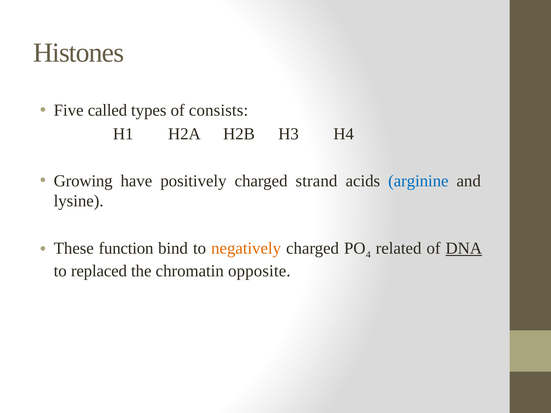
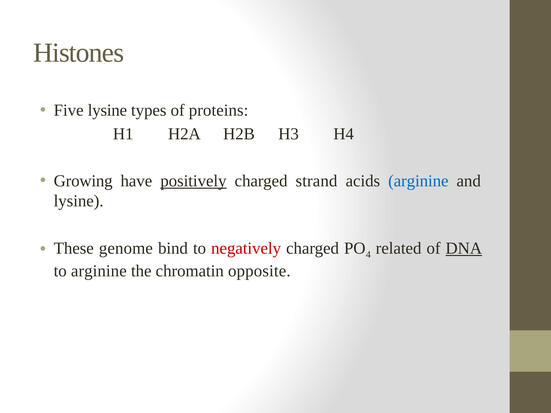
Five called: called -> lysine
consists: consists -> proteins
positively underline: none -> present
function: function -> genome
negatively colour: orange -> red
to replaced: replaced -> arginine
